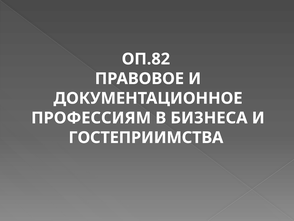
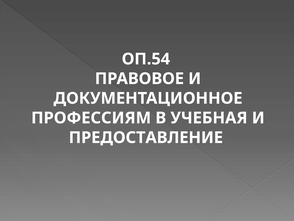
ОП.82: ОП.82 -> ОП.54
БИЗНЕСА: БИЗНЕСА -> УЧЕБНАЯ
ГОСТЕПРИИМСТВА: ГОСТЕПРИИМСТВА -> ПРЕДОСТАВЛЕНИЕ
